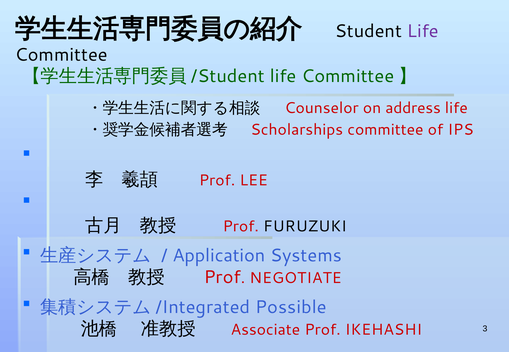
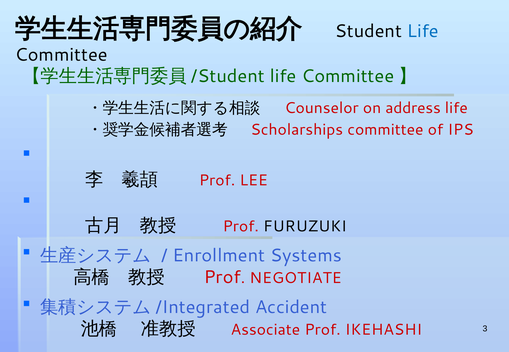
Life at (423, 31) colour: purple -> blue
Application: Application -> Enrollment
Possible: Possible -> Accident
